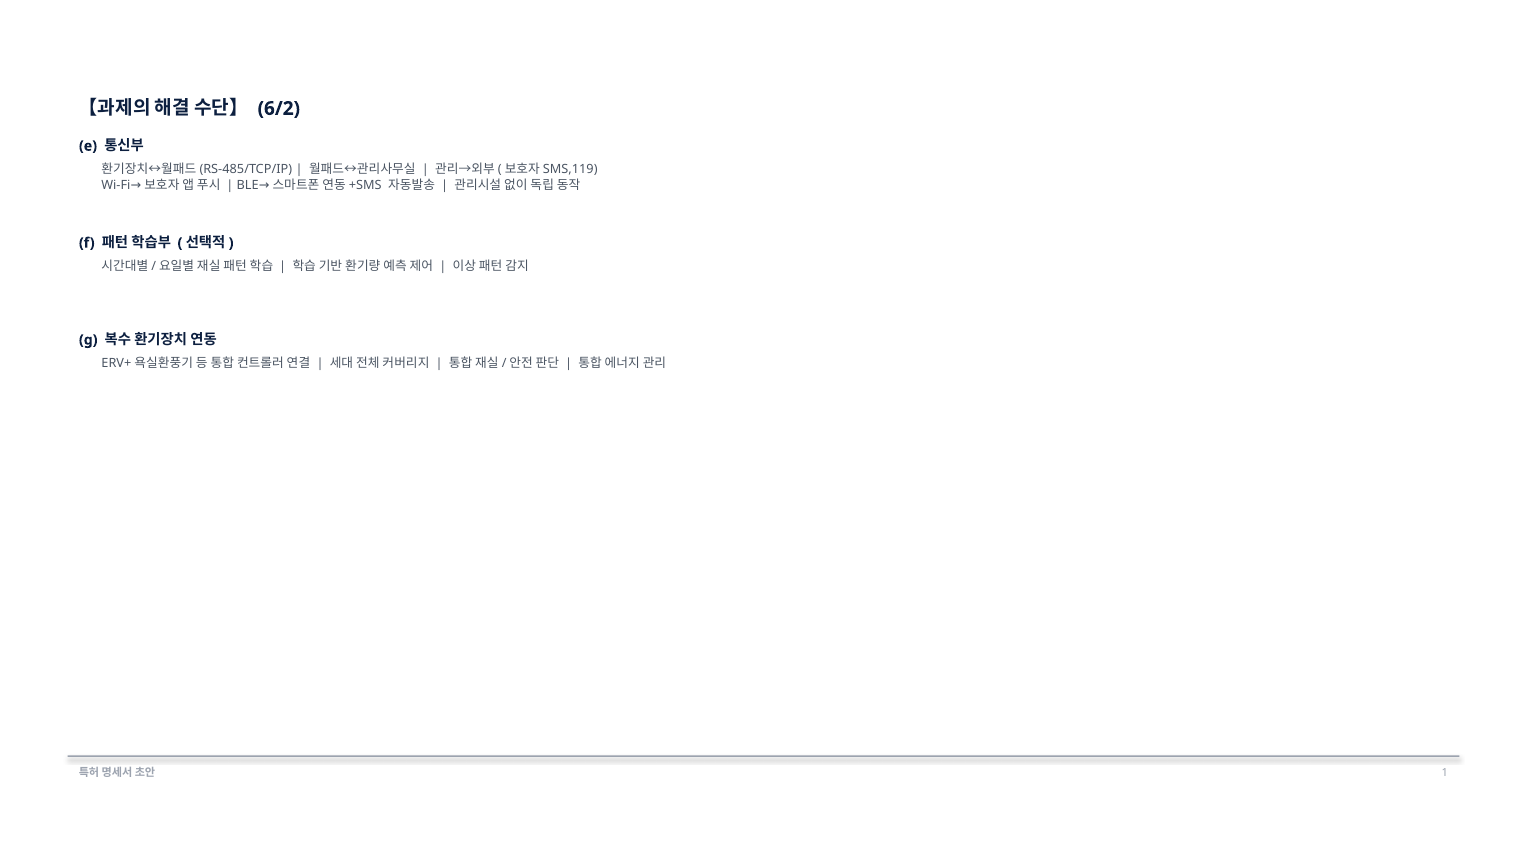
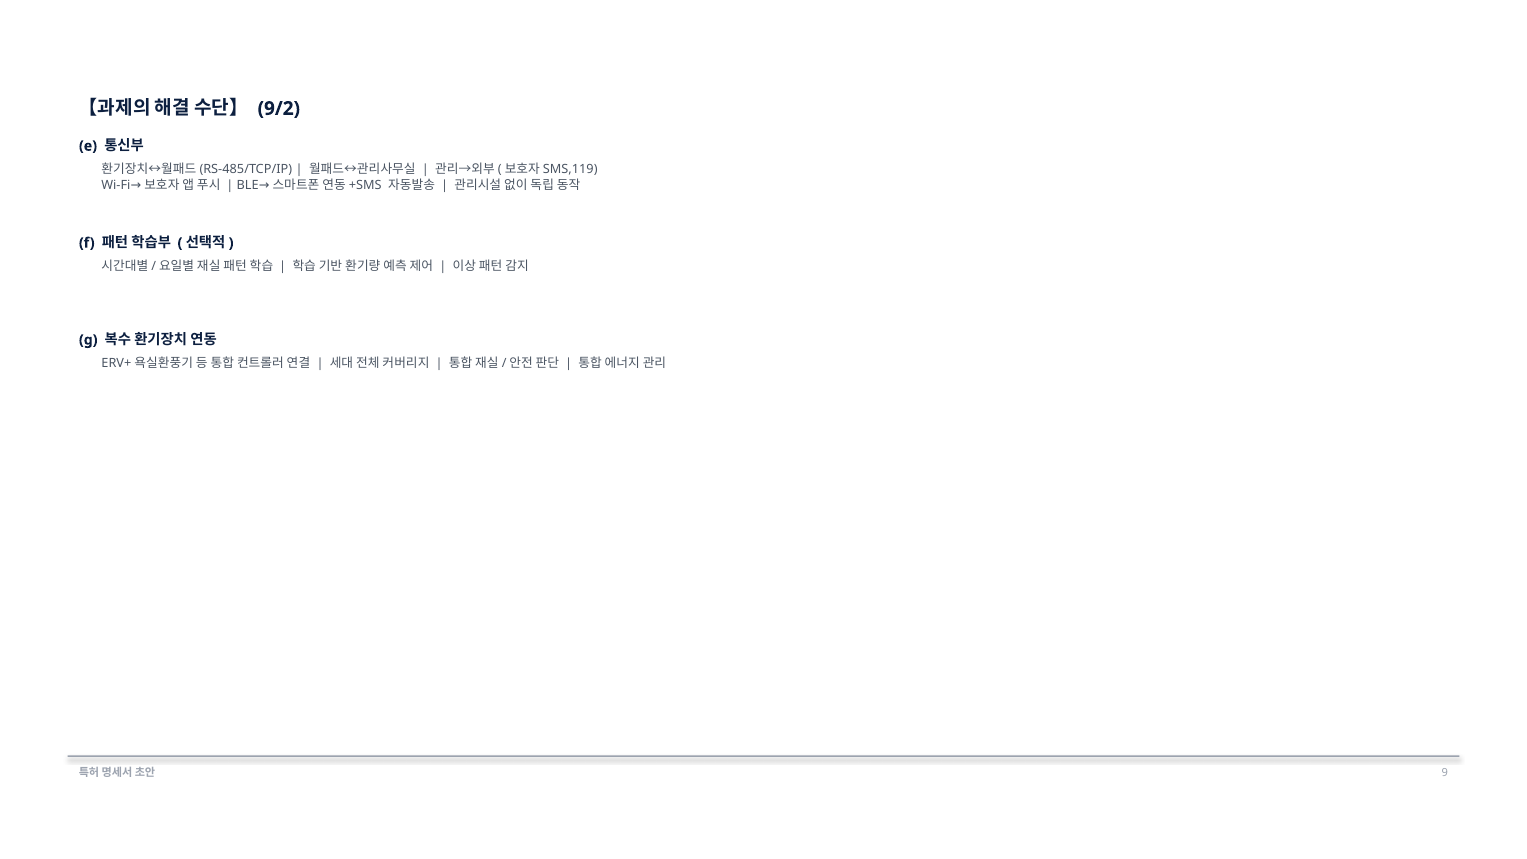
6/2: 6/2 -> 9/2
1: 1 -> 9
